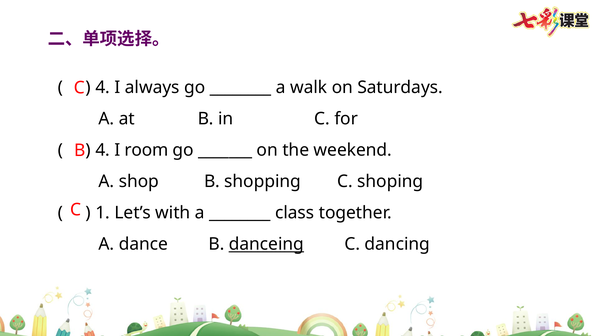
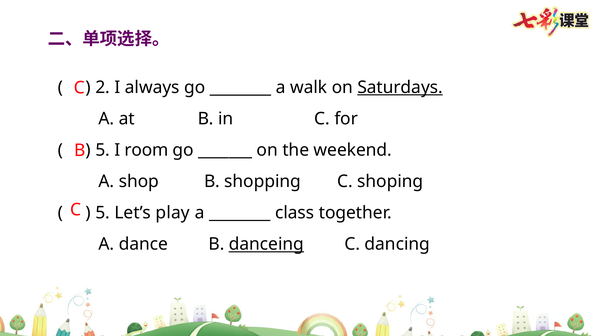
4 at (103, 87): 4 -> 2
Saturdays underline: none -> present
4 at (103, 150): 4 -> 5
1 at (103, 212): 1 -> 5
with: with -> play
